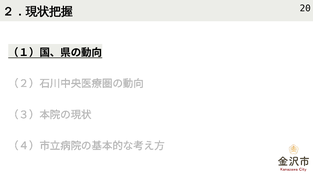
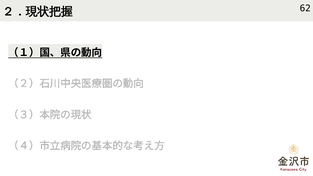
20: 20 -> 62
